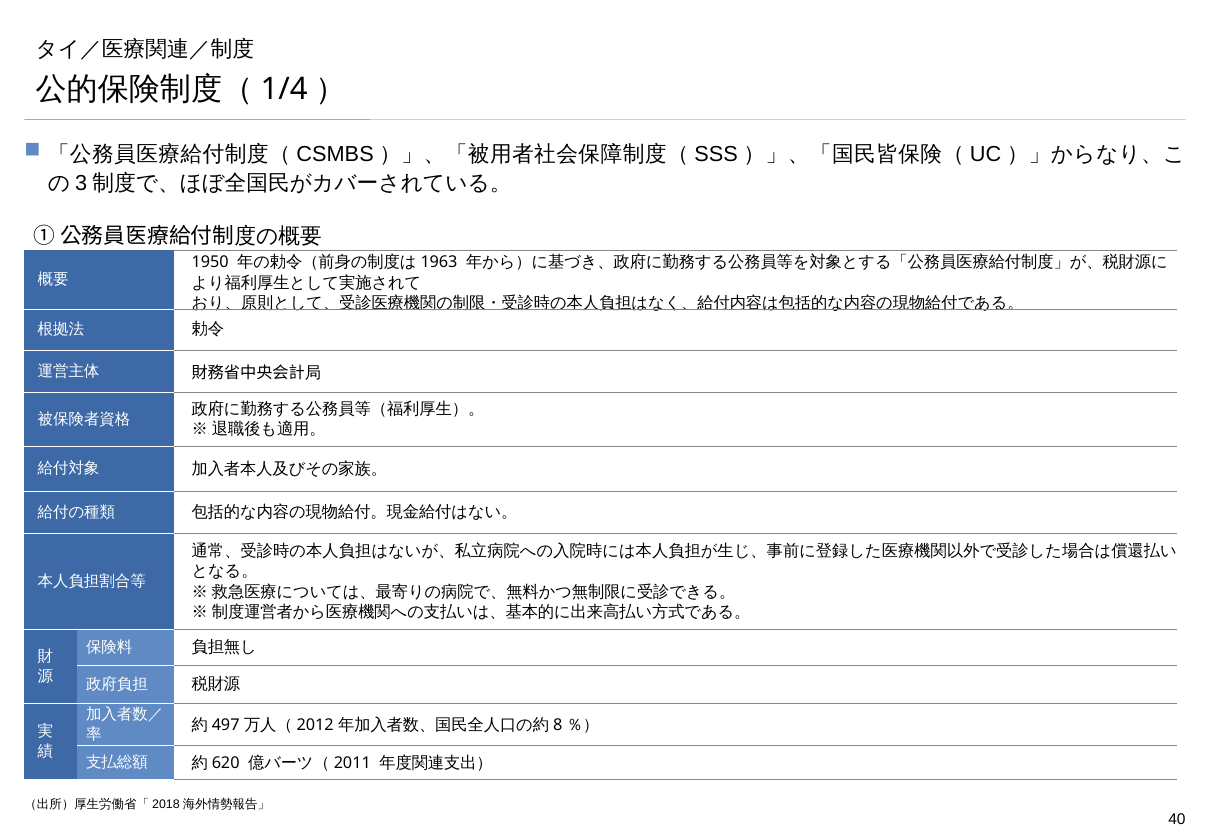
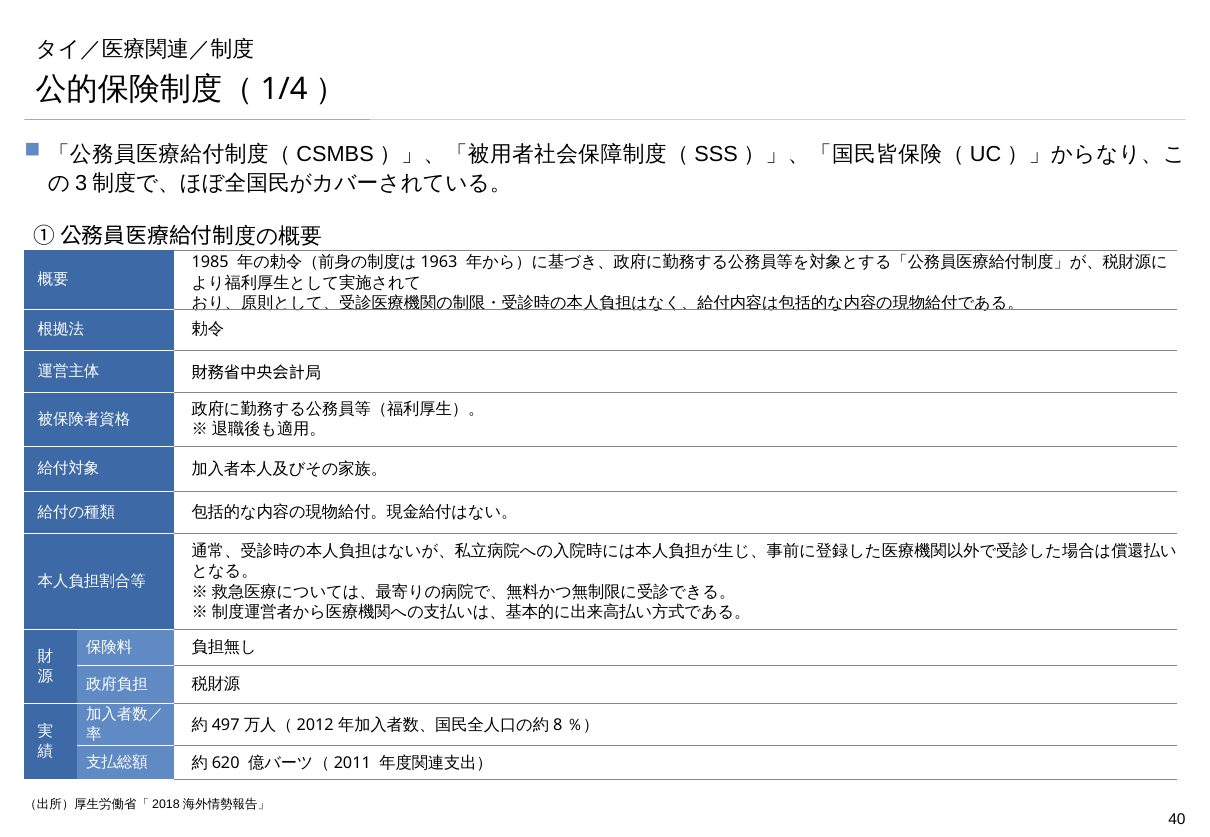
1950: 1950 -> 1985
